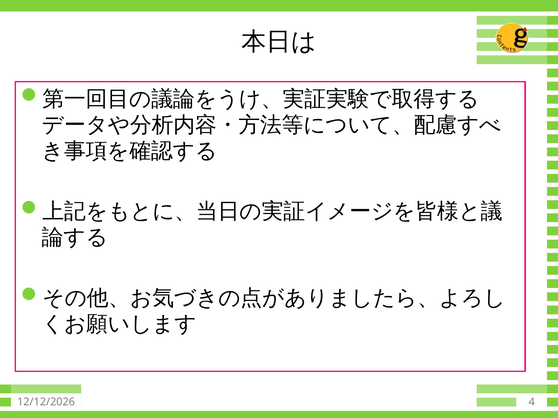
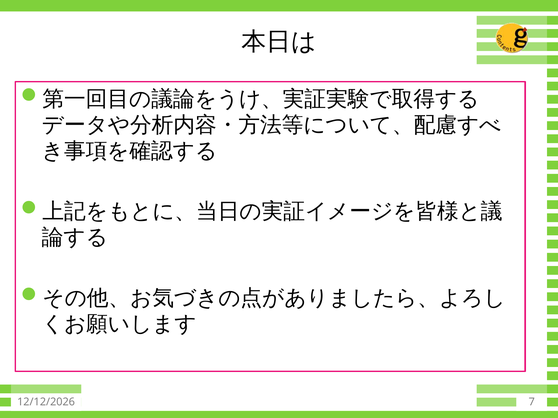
4: 4 -> 7
